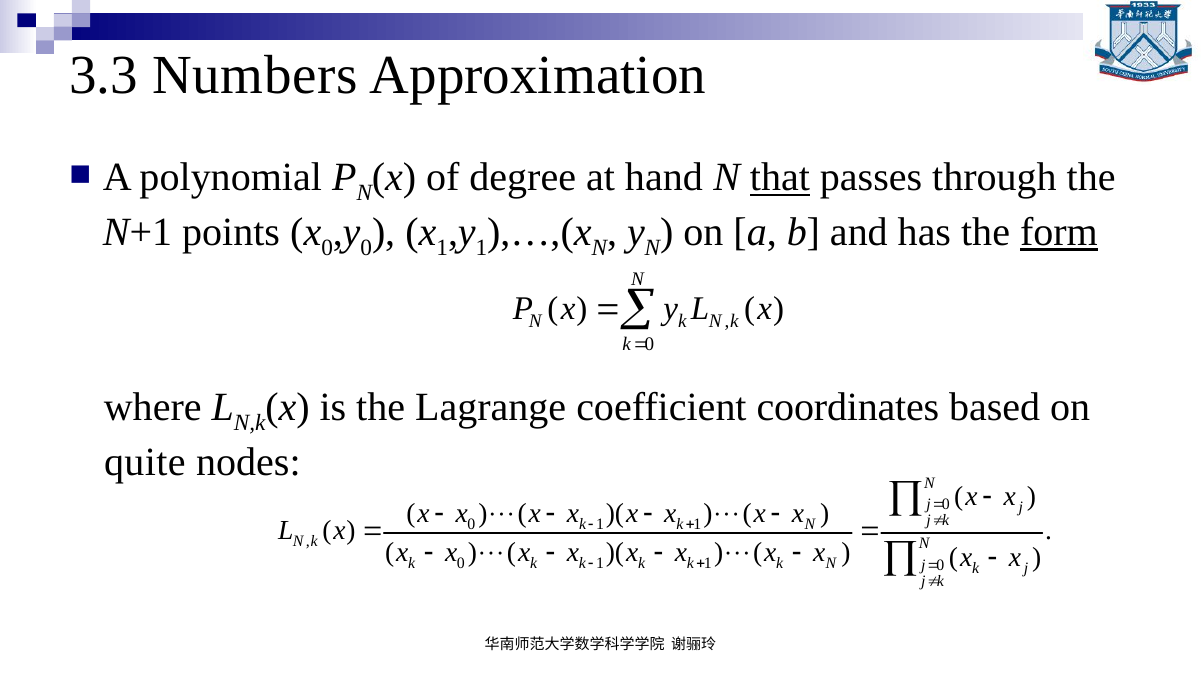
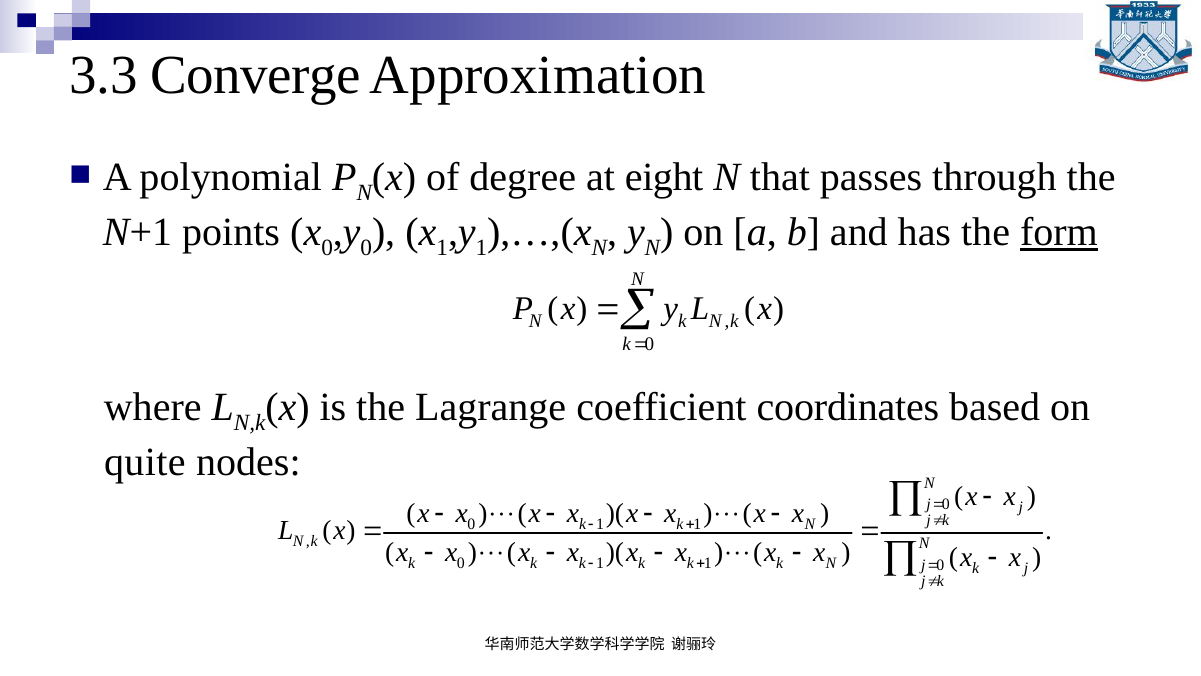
Numbers: Numbers -> Converge
hand: hand -> eight
that underline: present -> none
